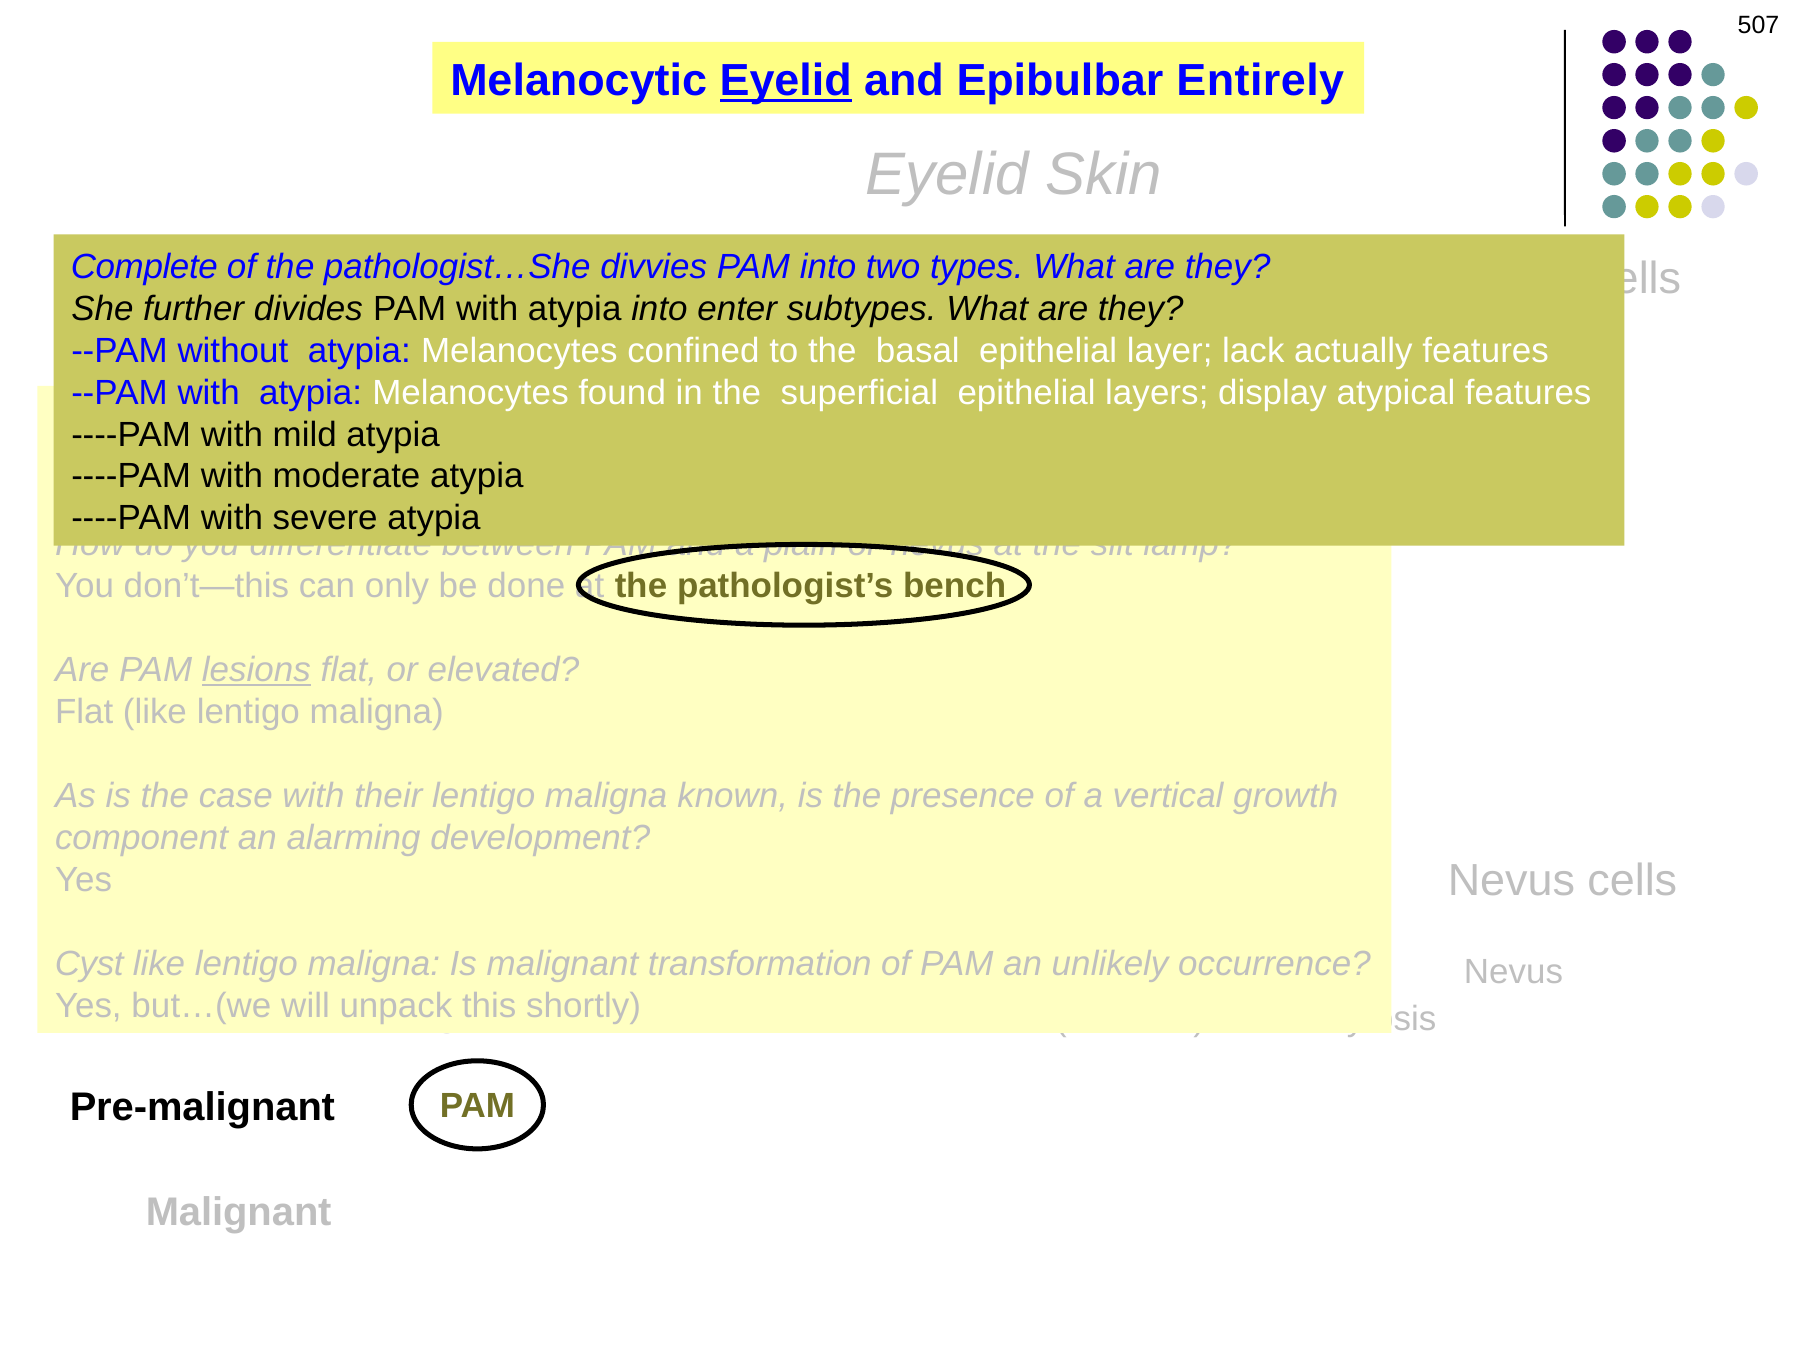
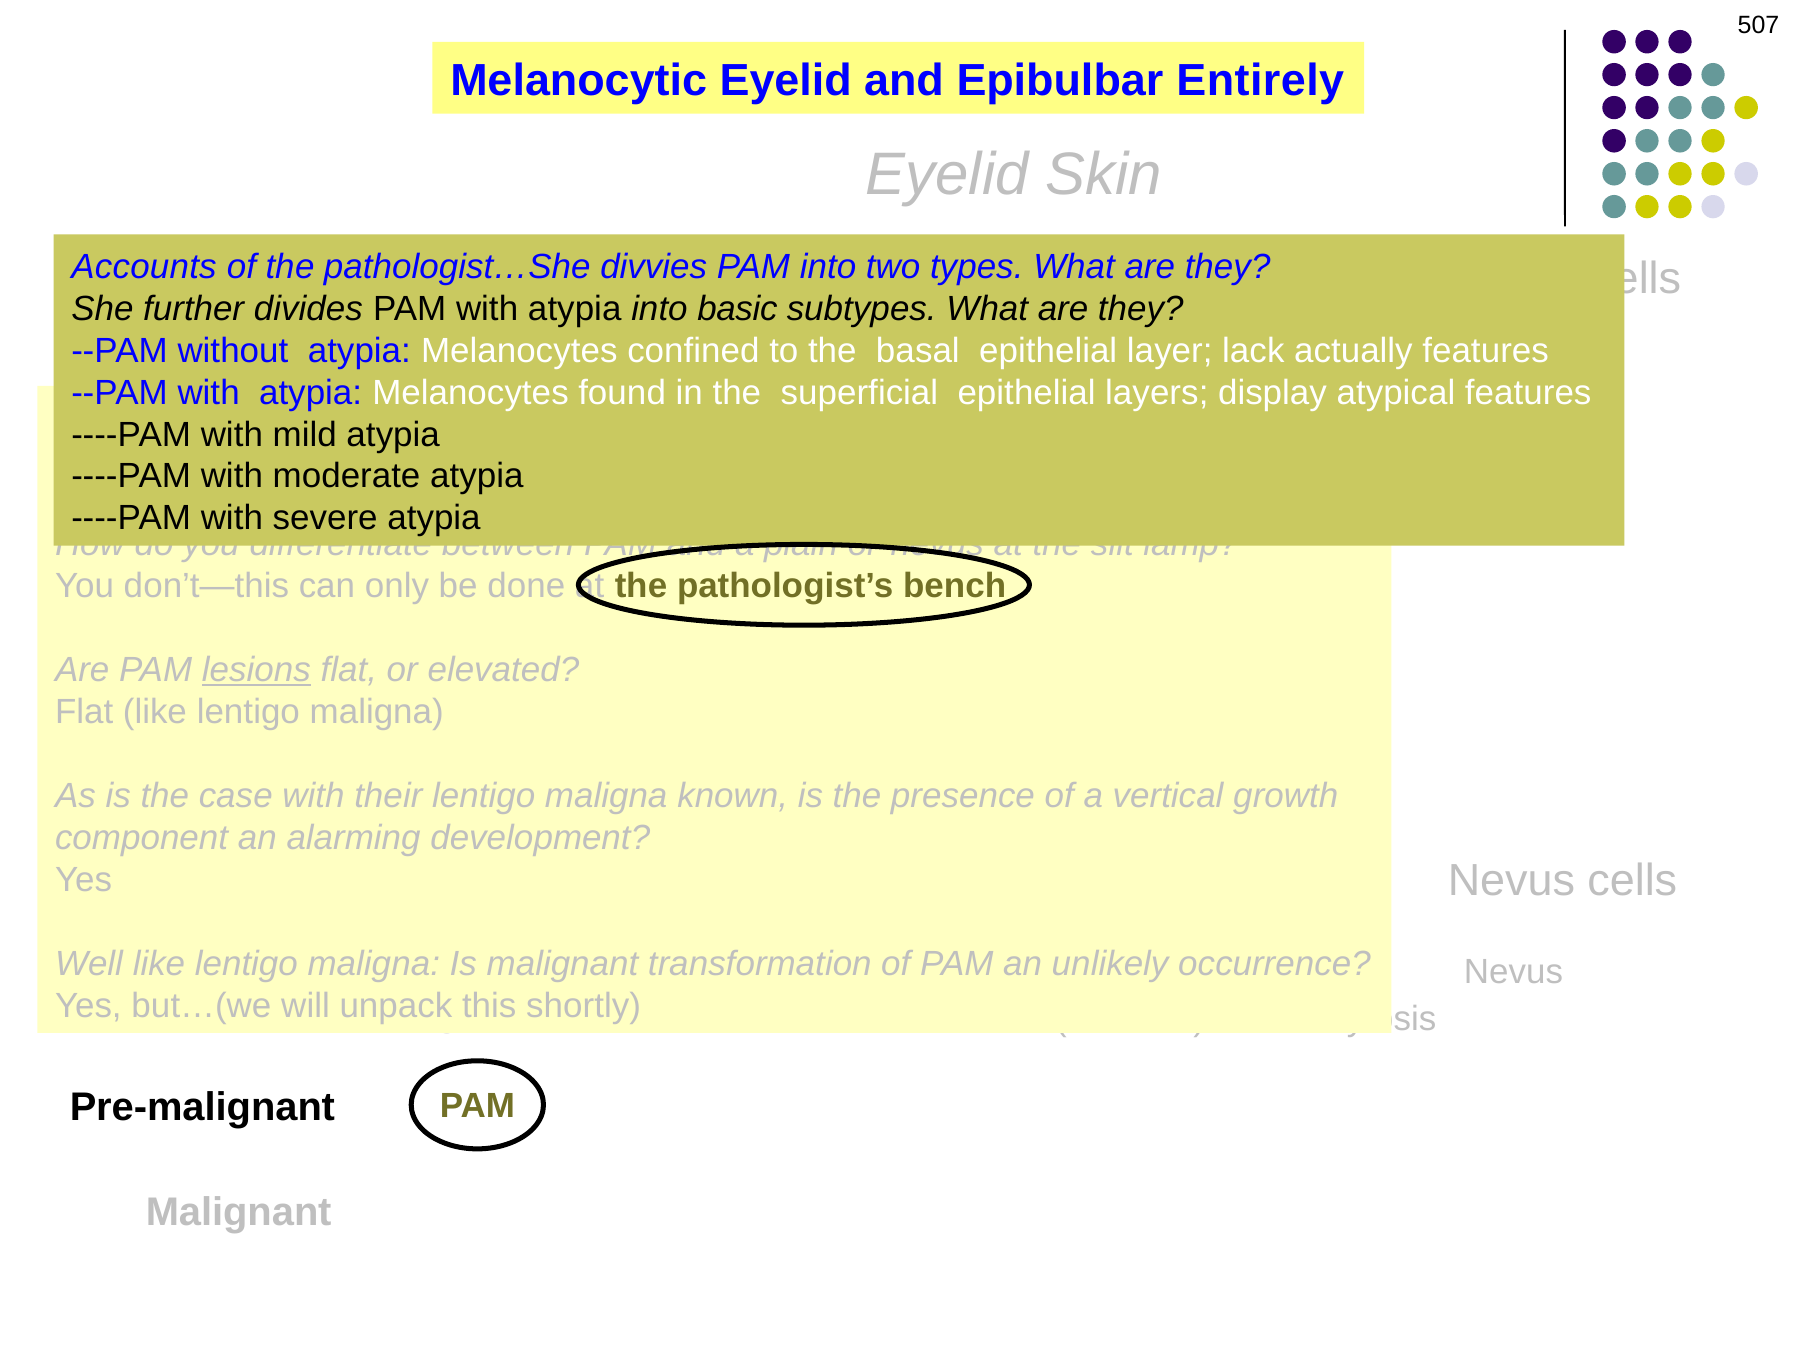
Eyelid at (786, 81) underline: present -> none
Complete: Complete -> Accounts
enter: enter -> basic
Cyst: Cyst -> Well
